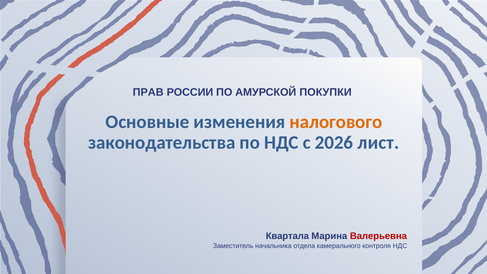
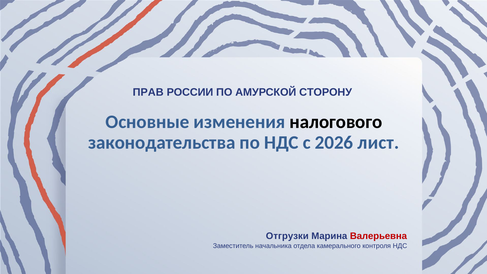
ПОКУПКИ: ПОКУПКИ -> СТОРОНУ
налогового colour: orange -> black
Квартала: Квартала -> Отгрузки
